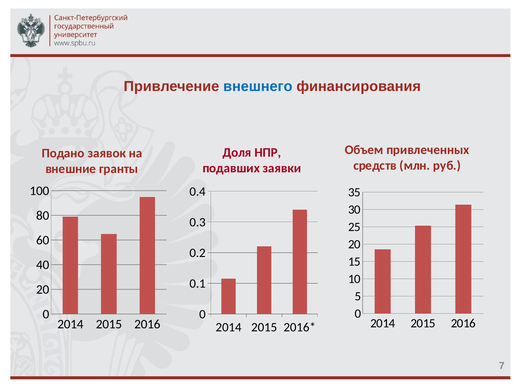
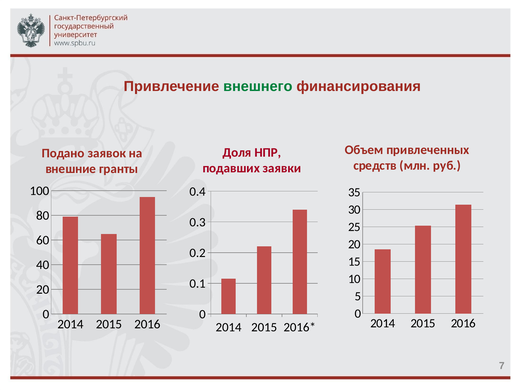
внешнего colour: blue -> green
